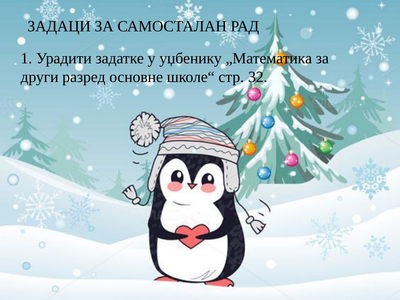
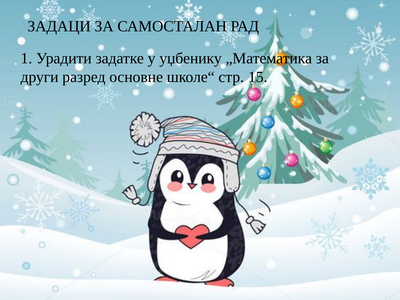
32: 32 -> 15
